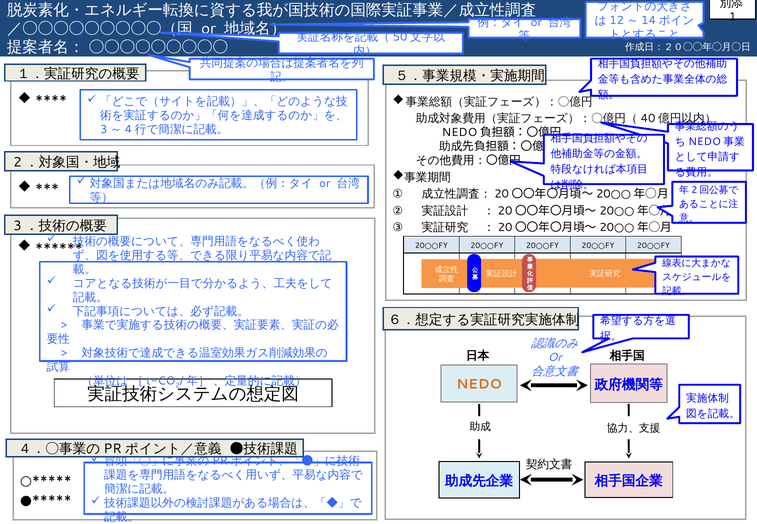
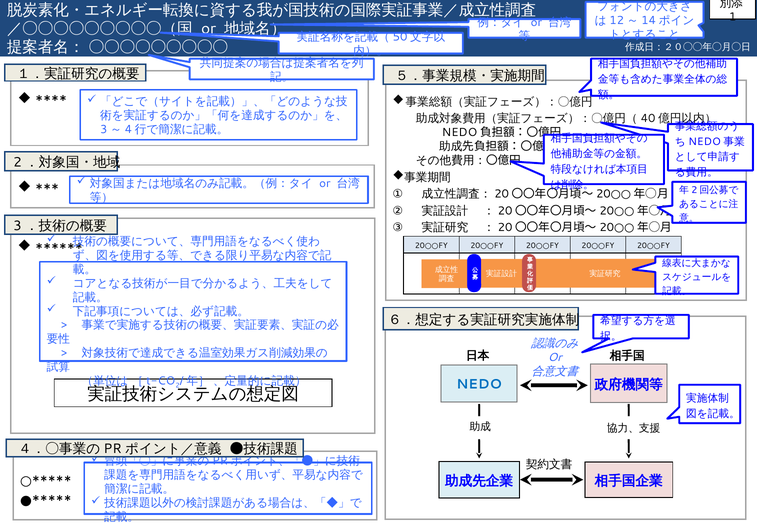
NEDO colour: orange -> blue
